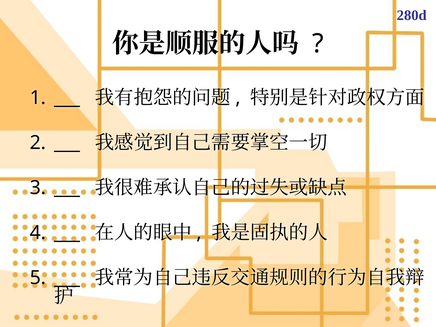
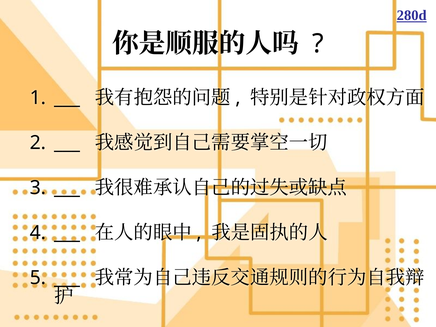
280d underline: none -> present
